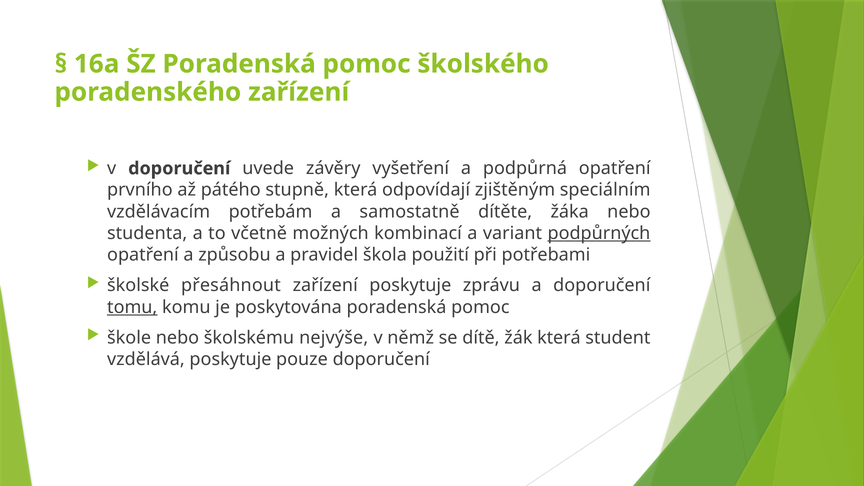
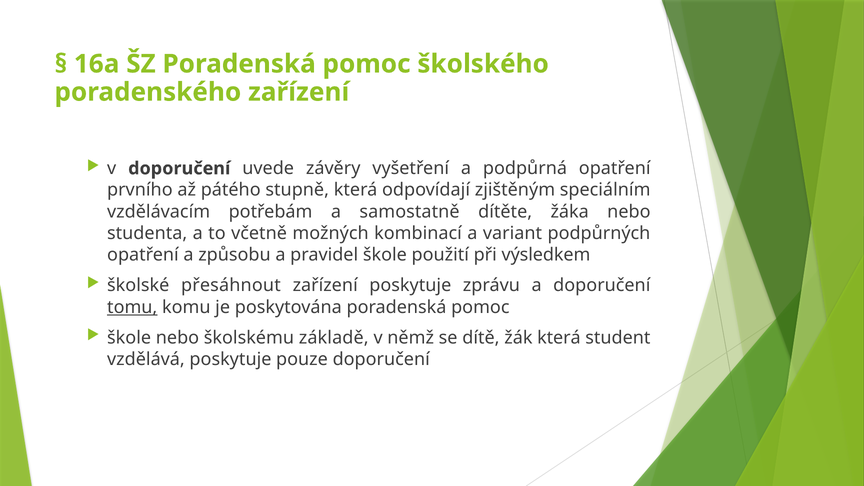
podpůrných underline: present -> none
pravidel škola: škola -> škole
potřebami: potřebami -> výsledkem
nejvýše: nejvýše -> základě
